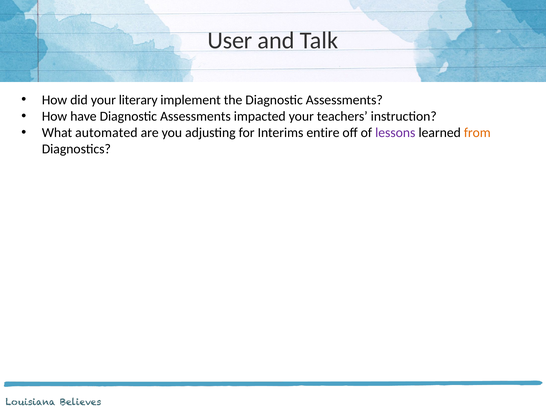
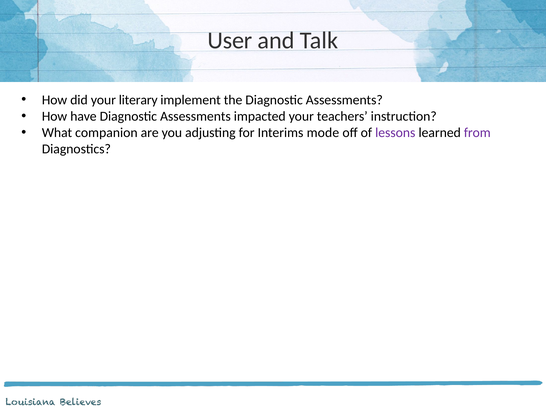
automated: automated -> companion
entire: entire -> mode
from colour: orange -> purple
